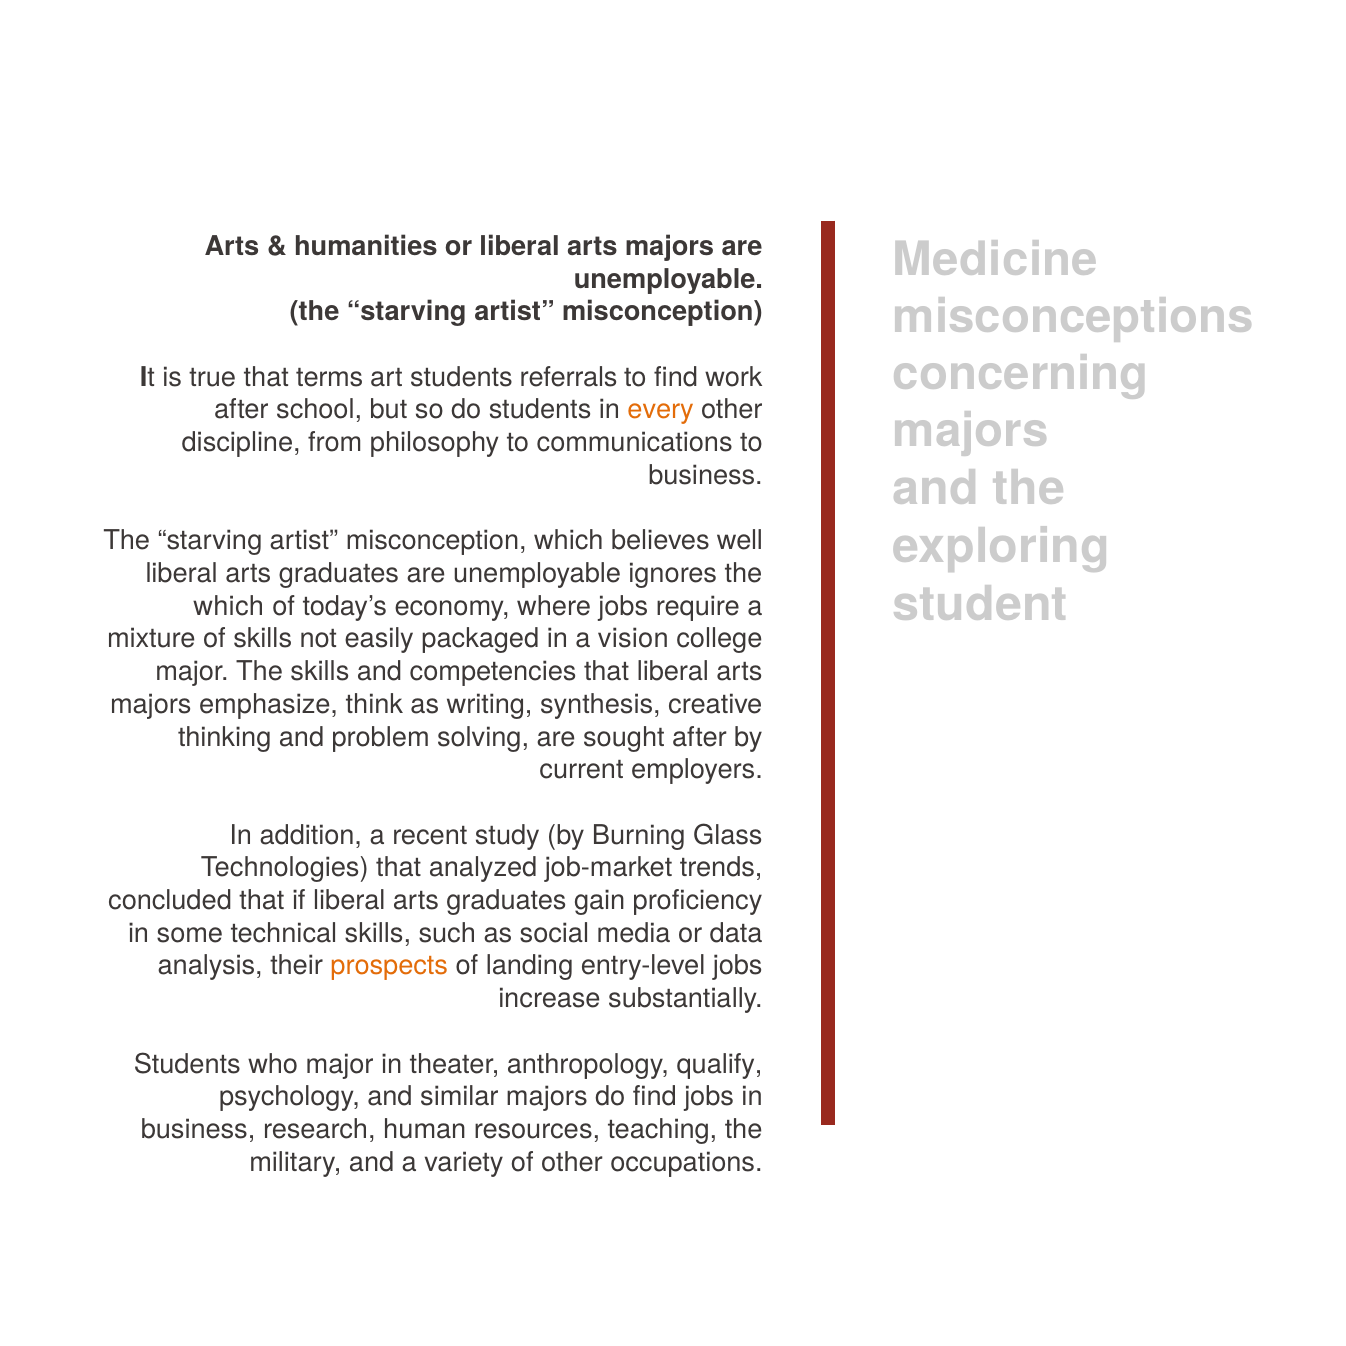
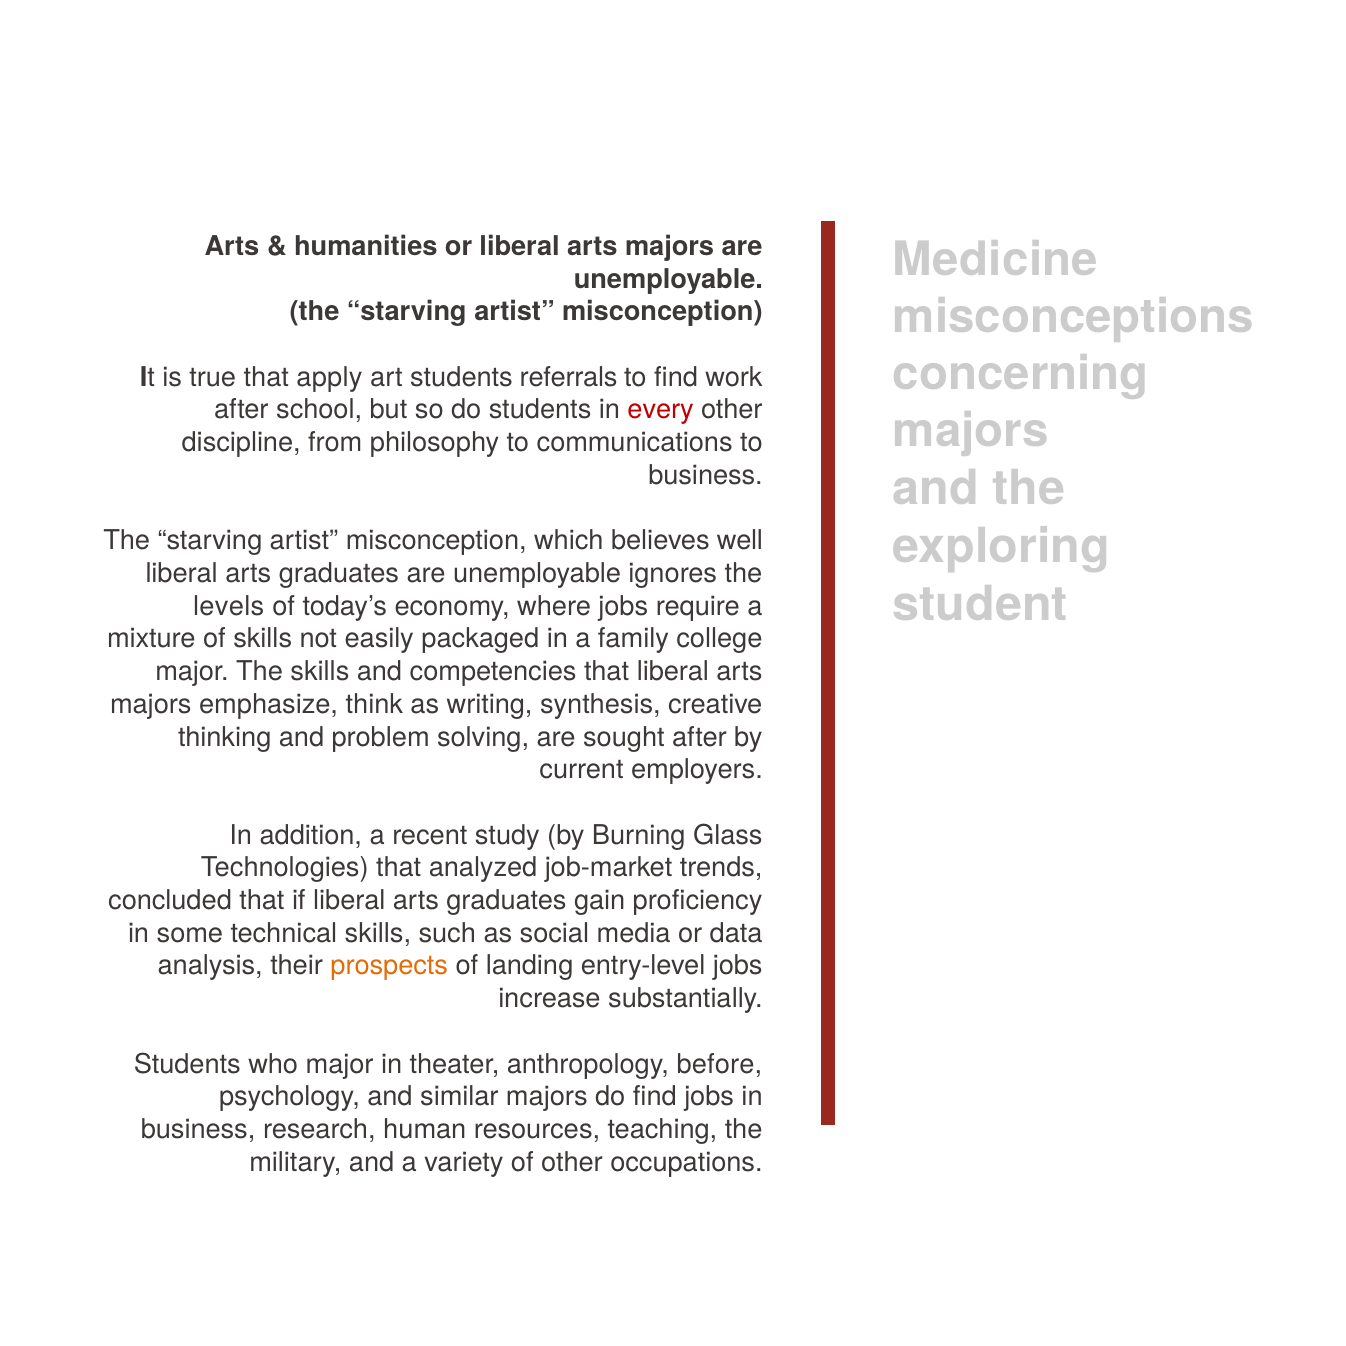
terms: terms -> apply
every colour: orange -> red
which at (229, 606): which -> levels
vision: vision -> family
qualify: qualify -> before
